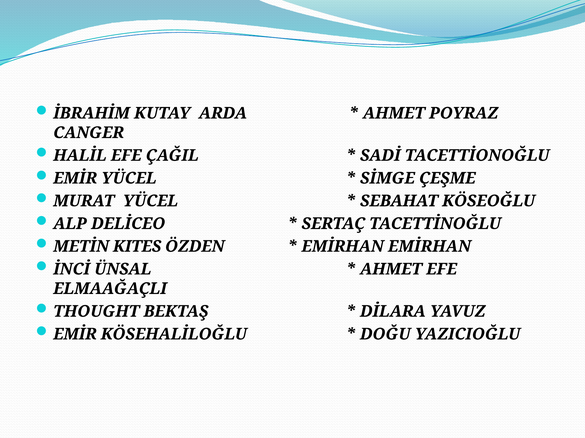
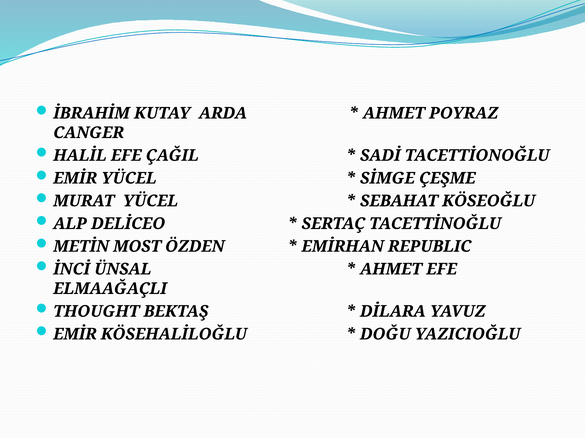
KITES: KITES -> MOST
EMİRHAN EMİRHAN: EMİRHAN -> REPUBLIC
